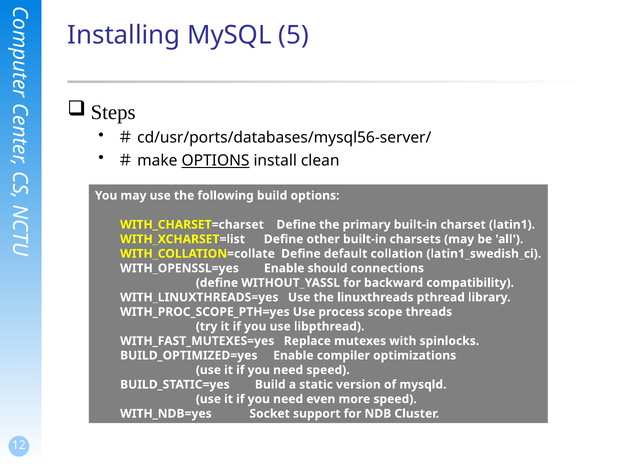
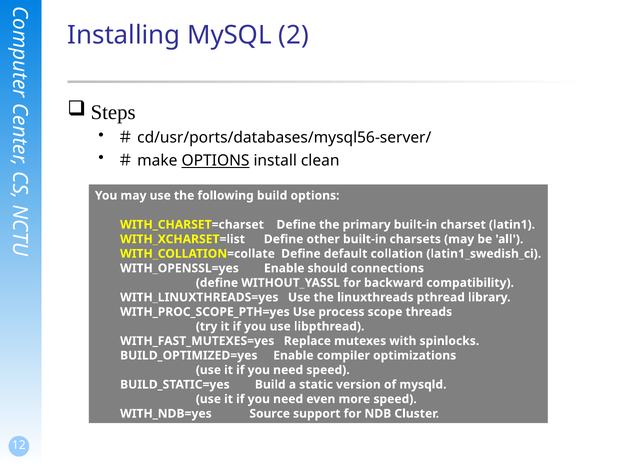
5: 5 -> 2
Socket: Socket -> Source
